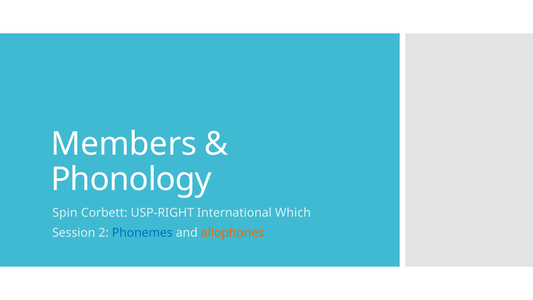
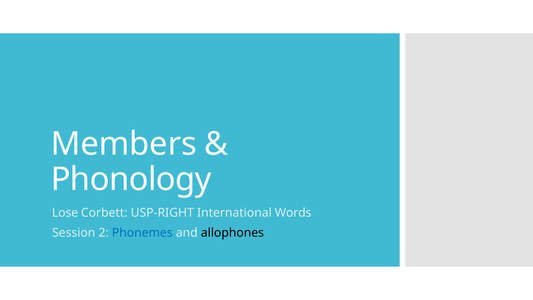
Spin: Spin -> Lose
Which: Which -> Words
allophones colour: orange -> black
